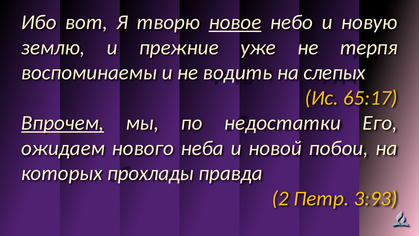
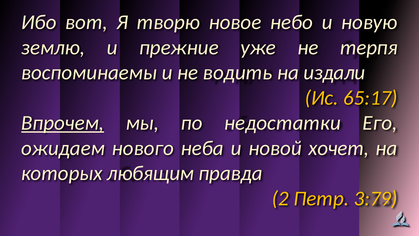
новое underline: present -> none
слепых: слепых -> издали
побои: побои -> хочет
прохлады: прохлады -> любящим
3:93: 3:93 -> 3:79
